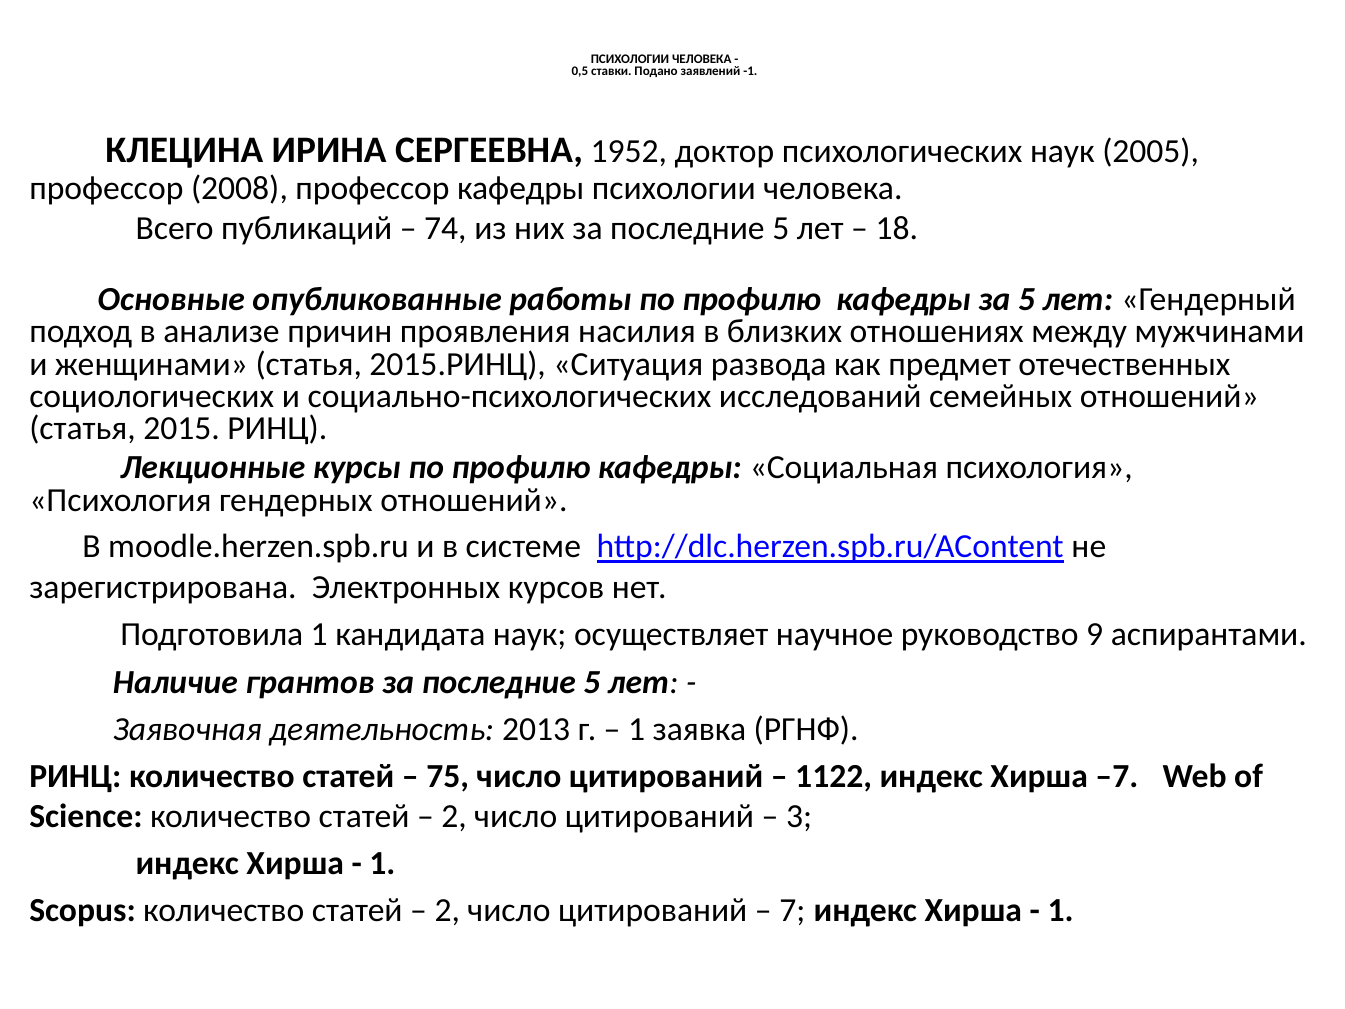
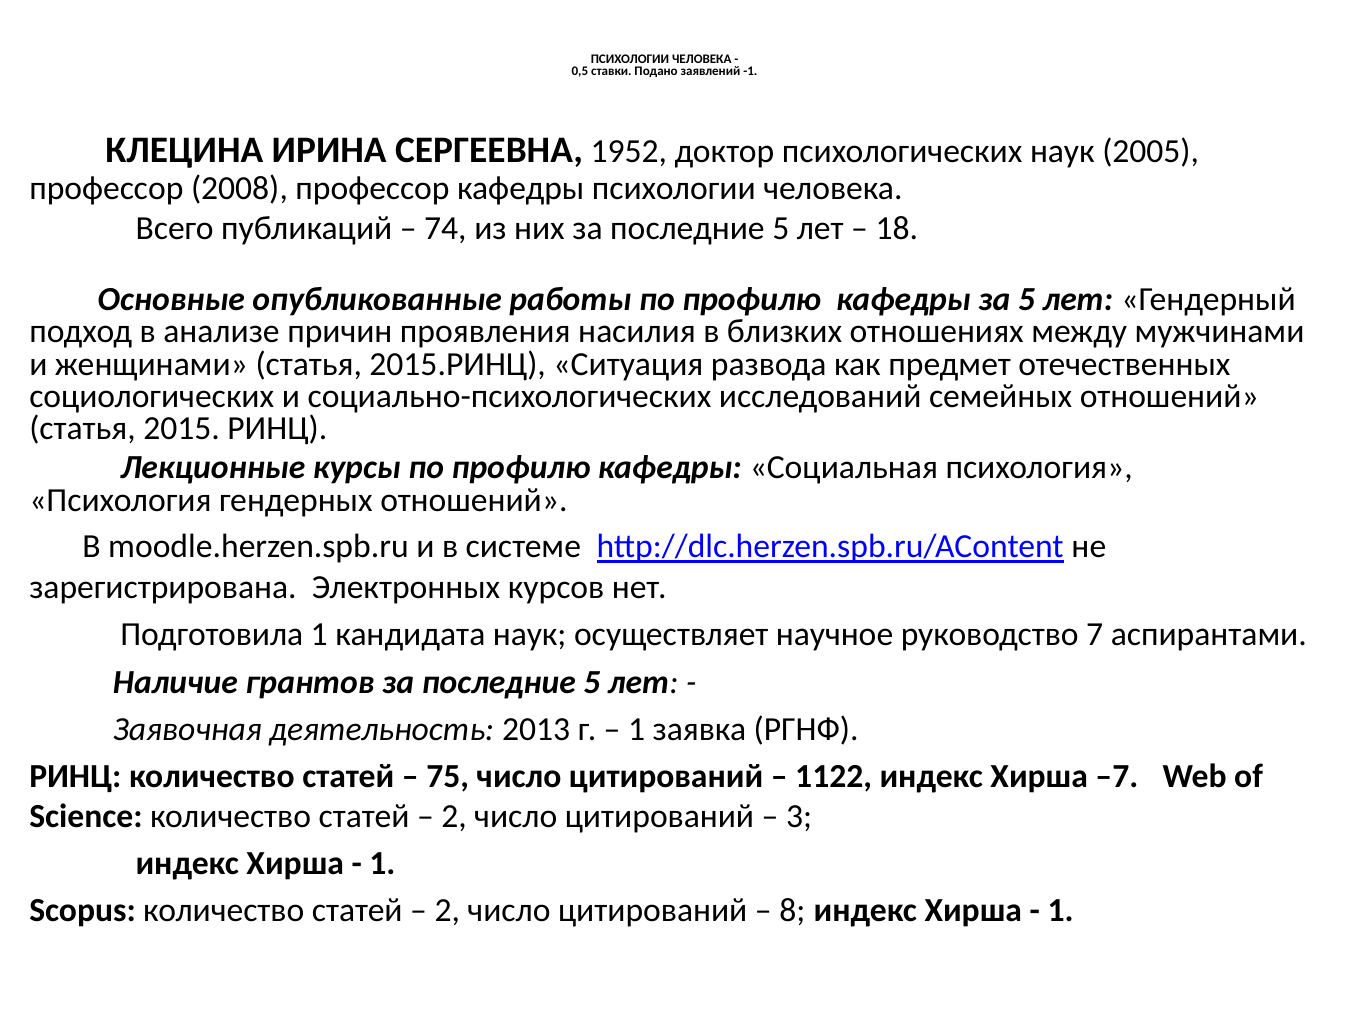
9: 9 -> 7
7: 7 -> 8
